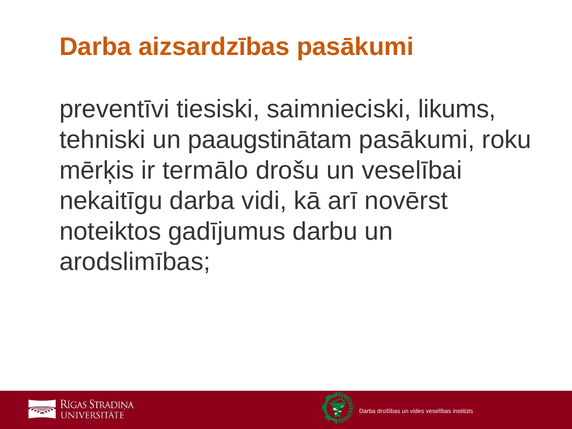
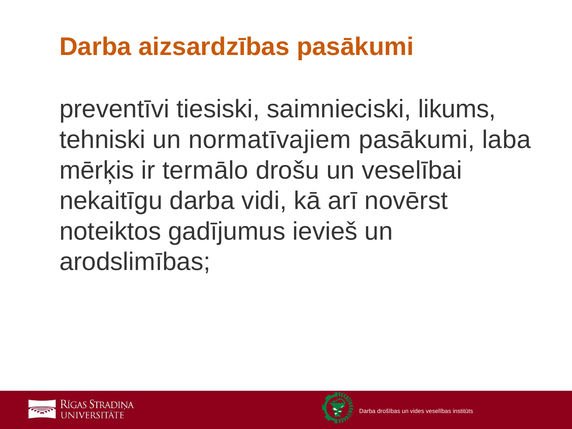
paaugstinātam: paaugstinātam -> normatīvajiem
roku: roku -> laba
darbu: darbu -> ievieš
